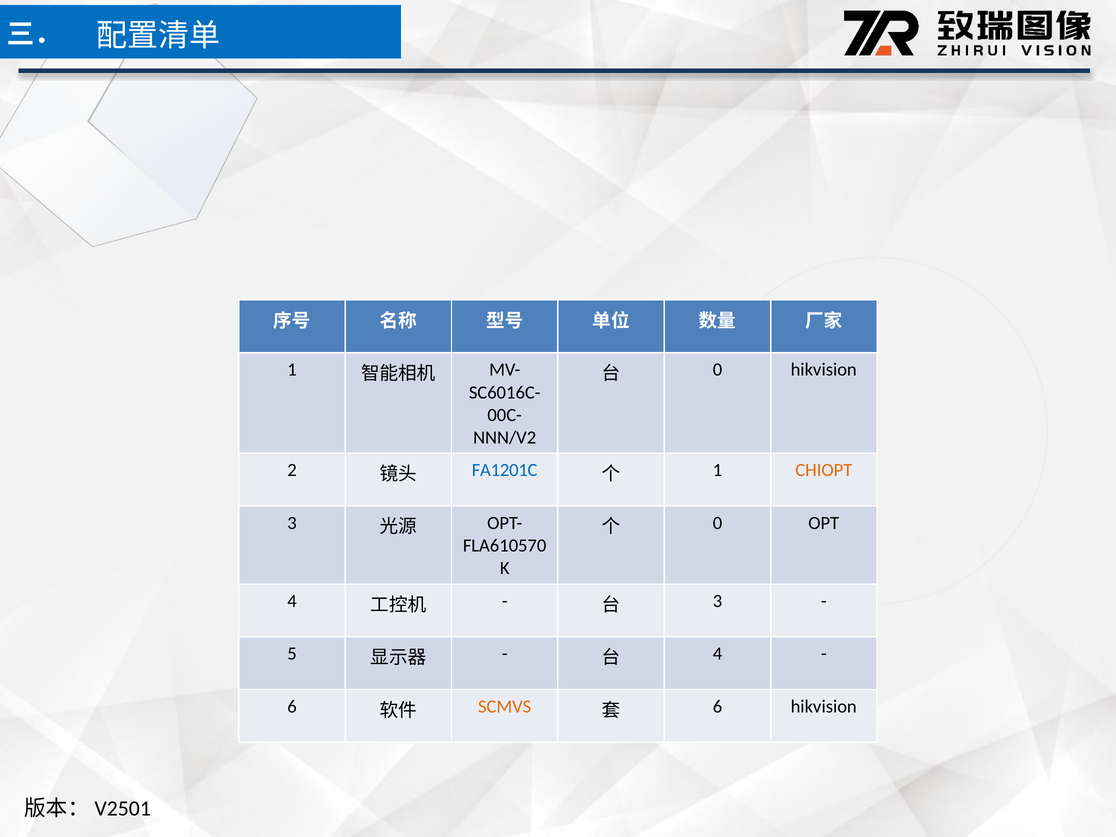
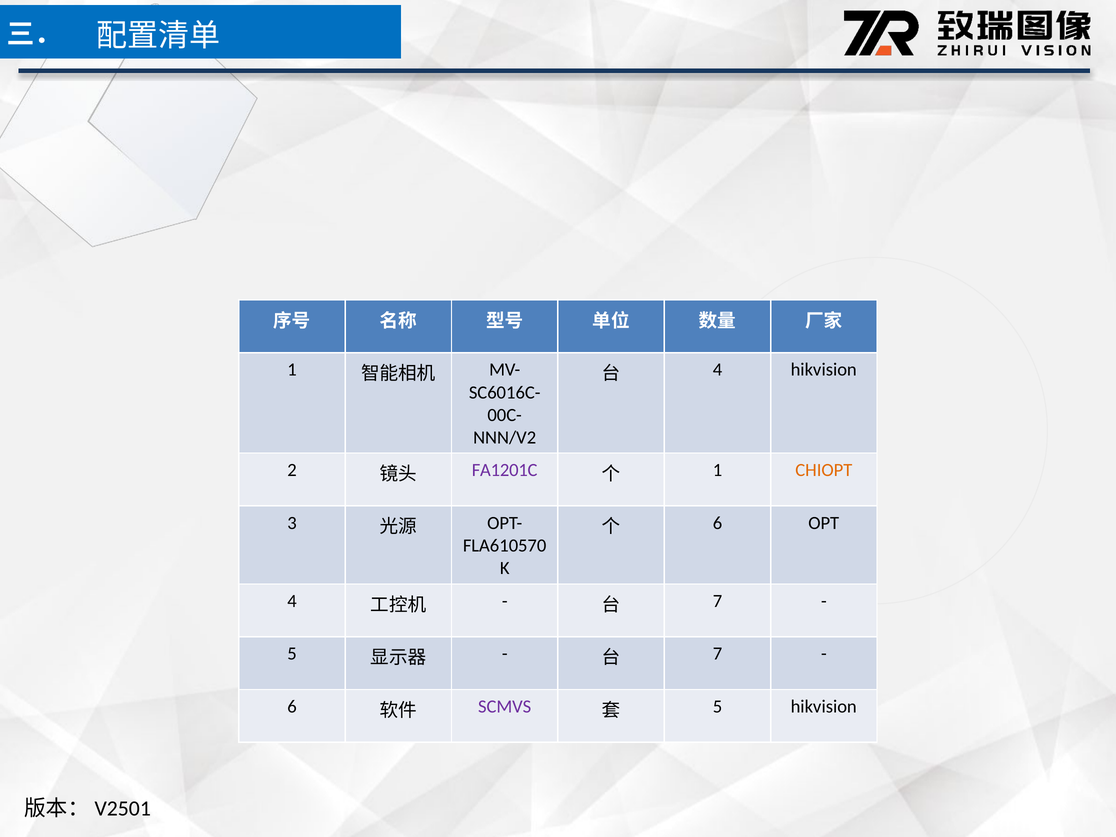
0 at (717, 370): 0 -> 4
FA1201C colour: blue -> purple
0 at (717, 523): 0 -> 6
3 at (717, 601): 3 -> 7
4 at (717, 654): 4 -> 7
SCMVS colour: orange -> purple
6 at (717, 707): 6 -> 5
